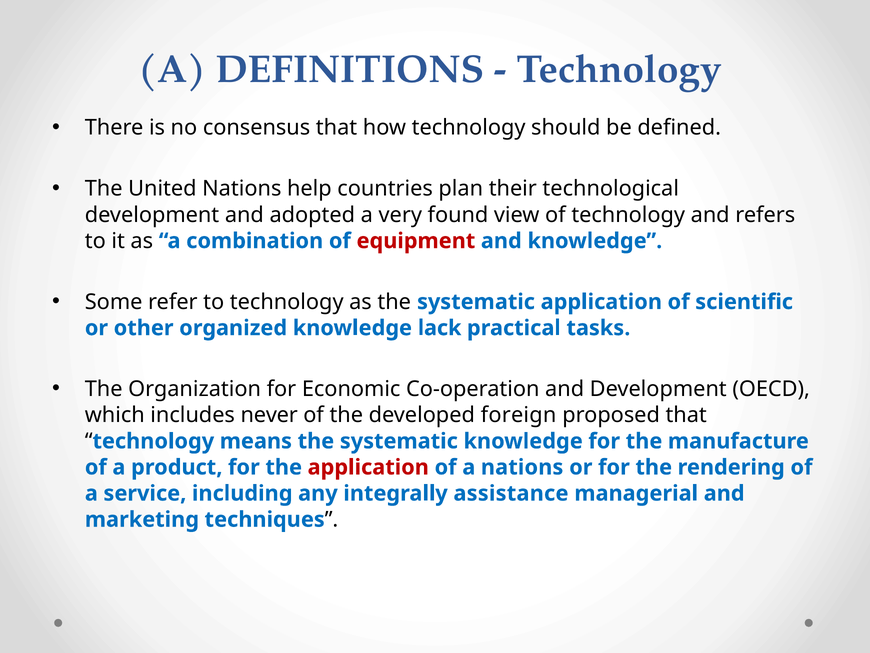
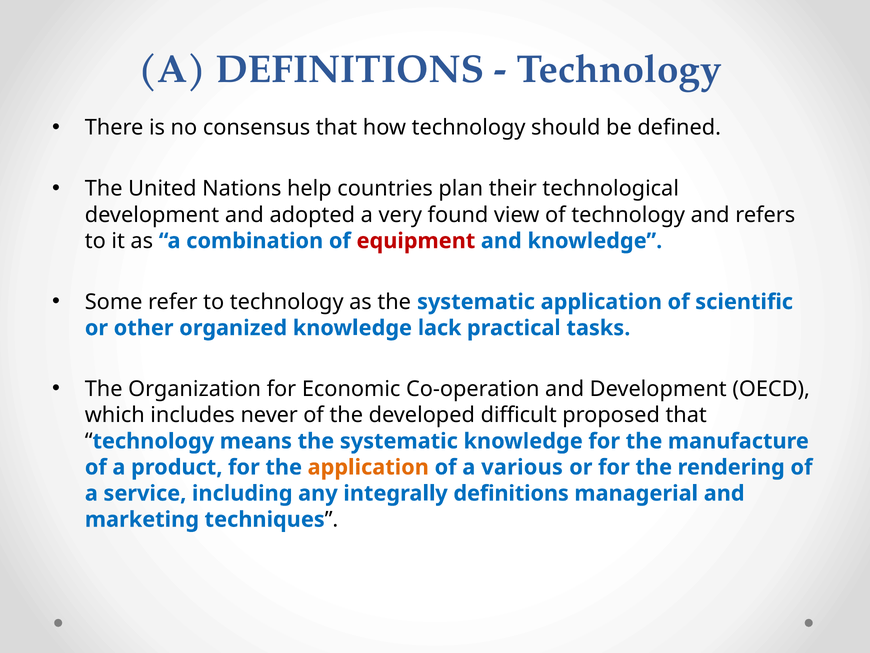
foreign: foreign -> difficult
application at (368, 467) colour: red -> orange
a nations: nations -> various
integrally assistance: assistance -> definitions
